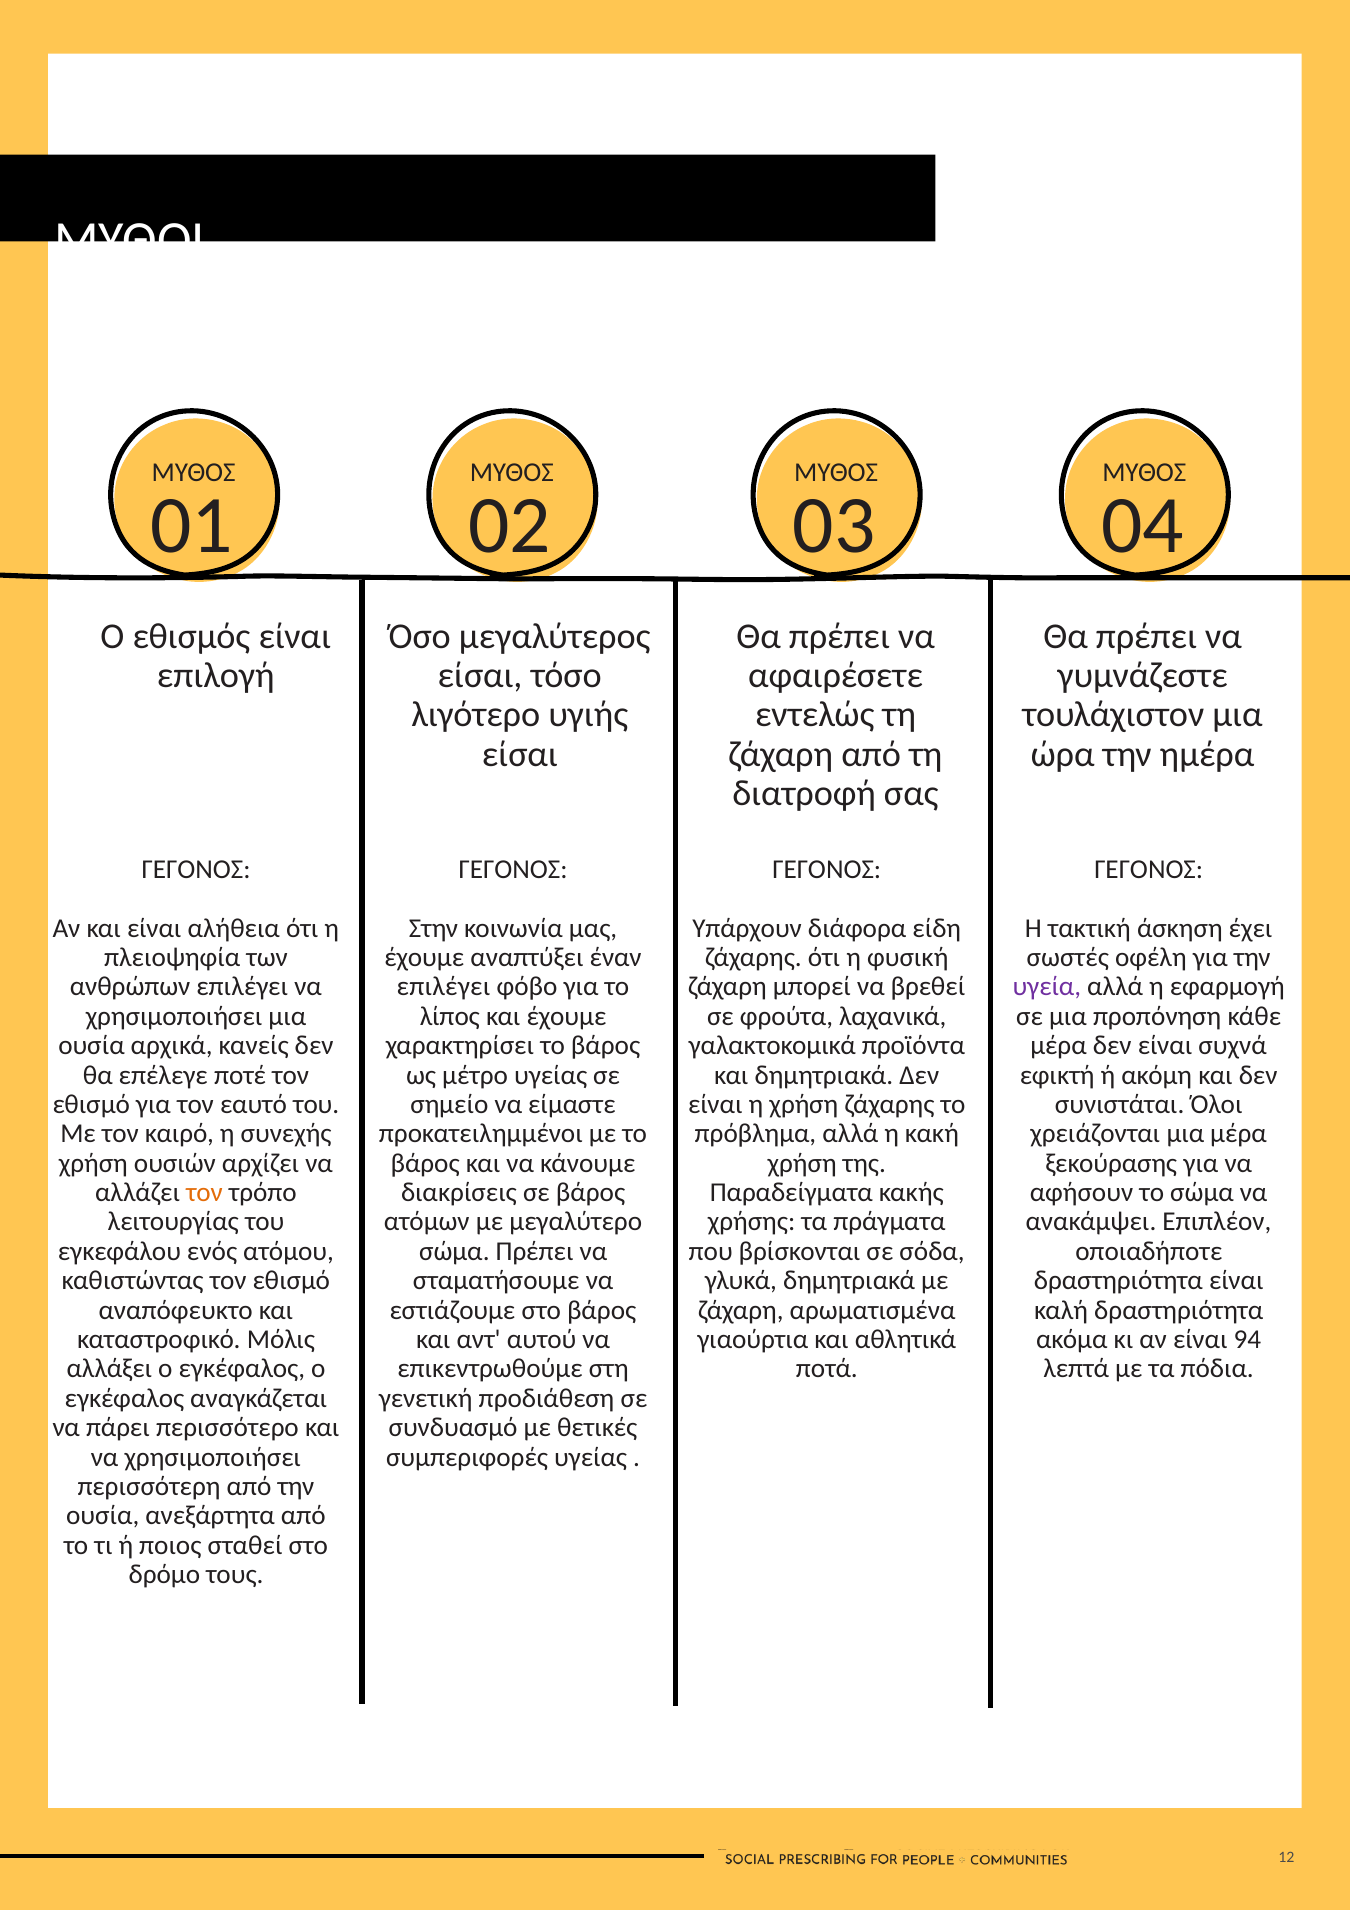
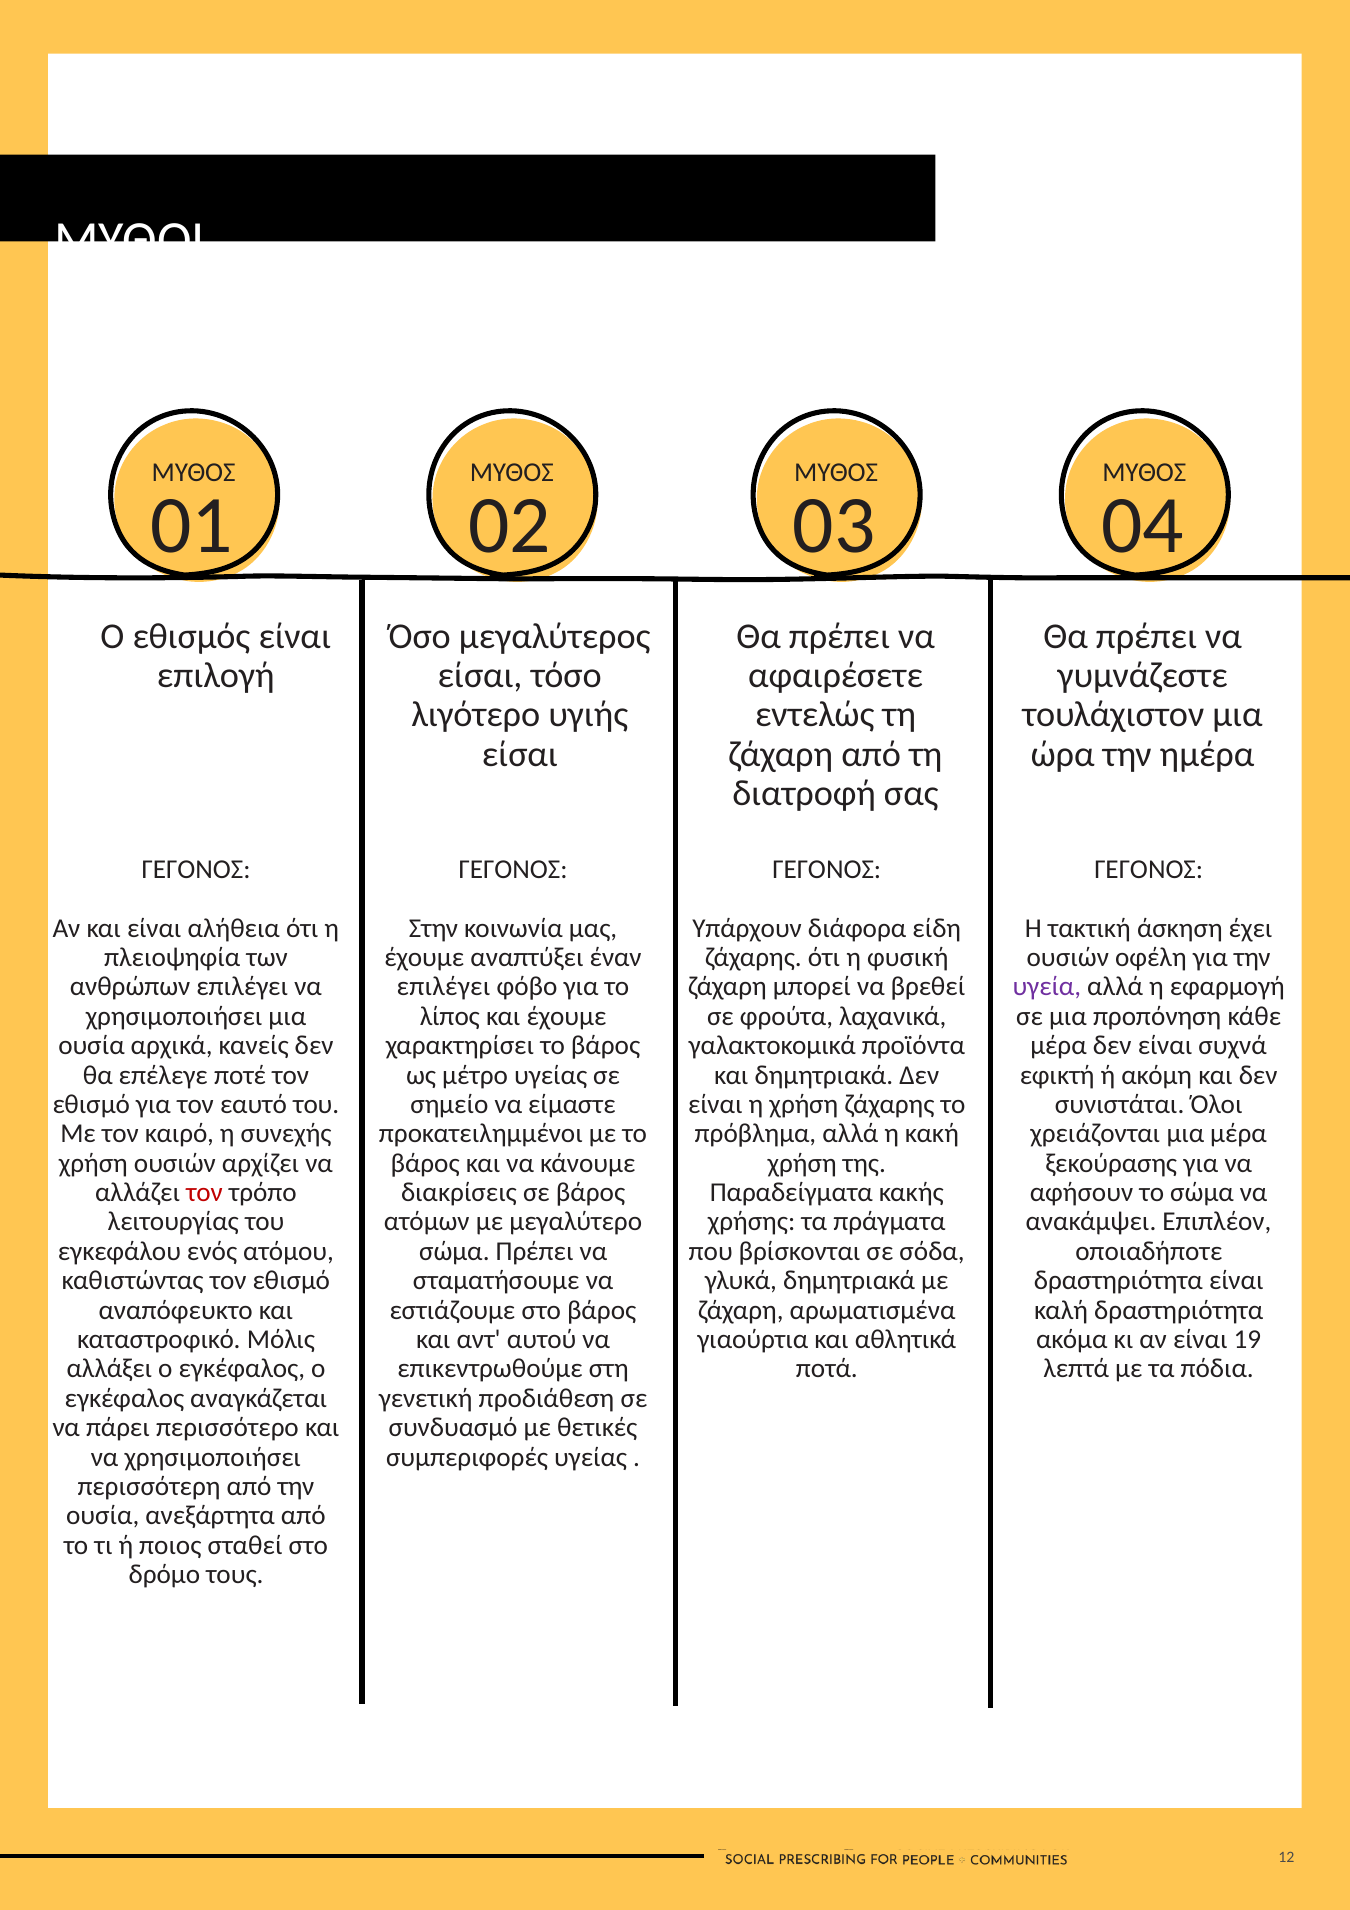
σωστές at (1068, 957): σωστές -> ουσιών
τον at (204, 1192) colour: orange -> red
94: 94 -> 19
